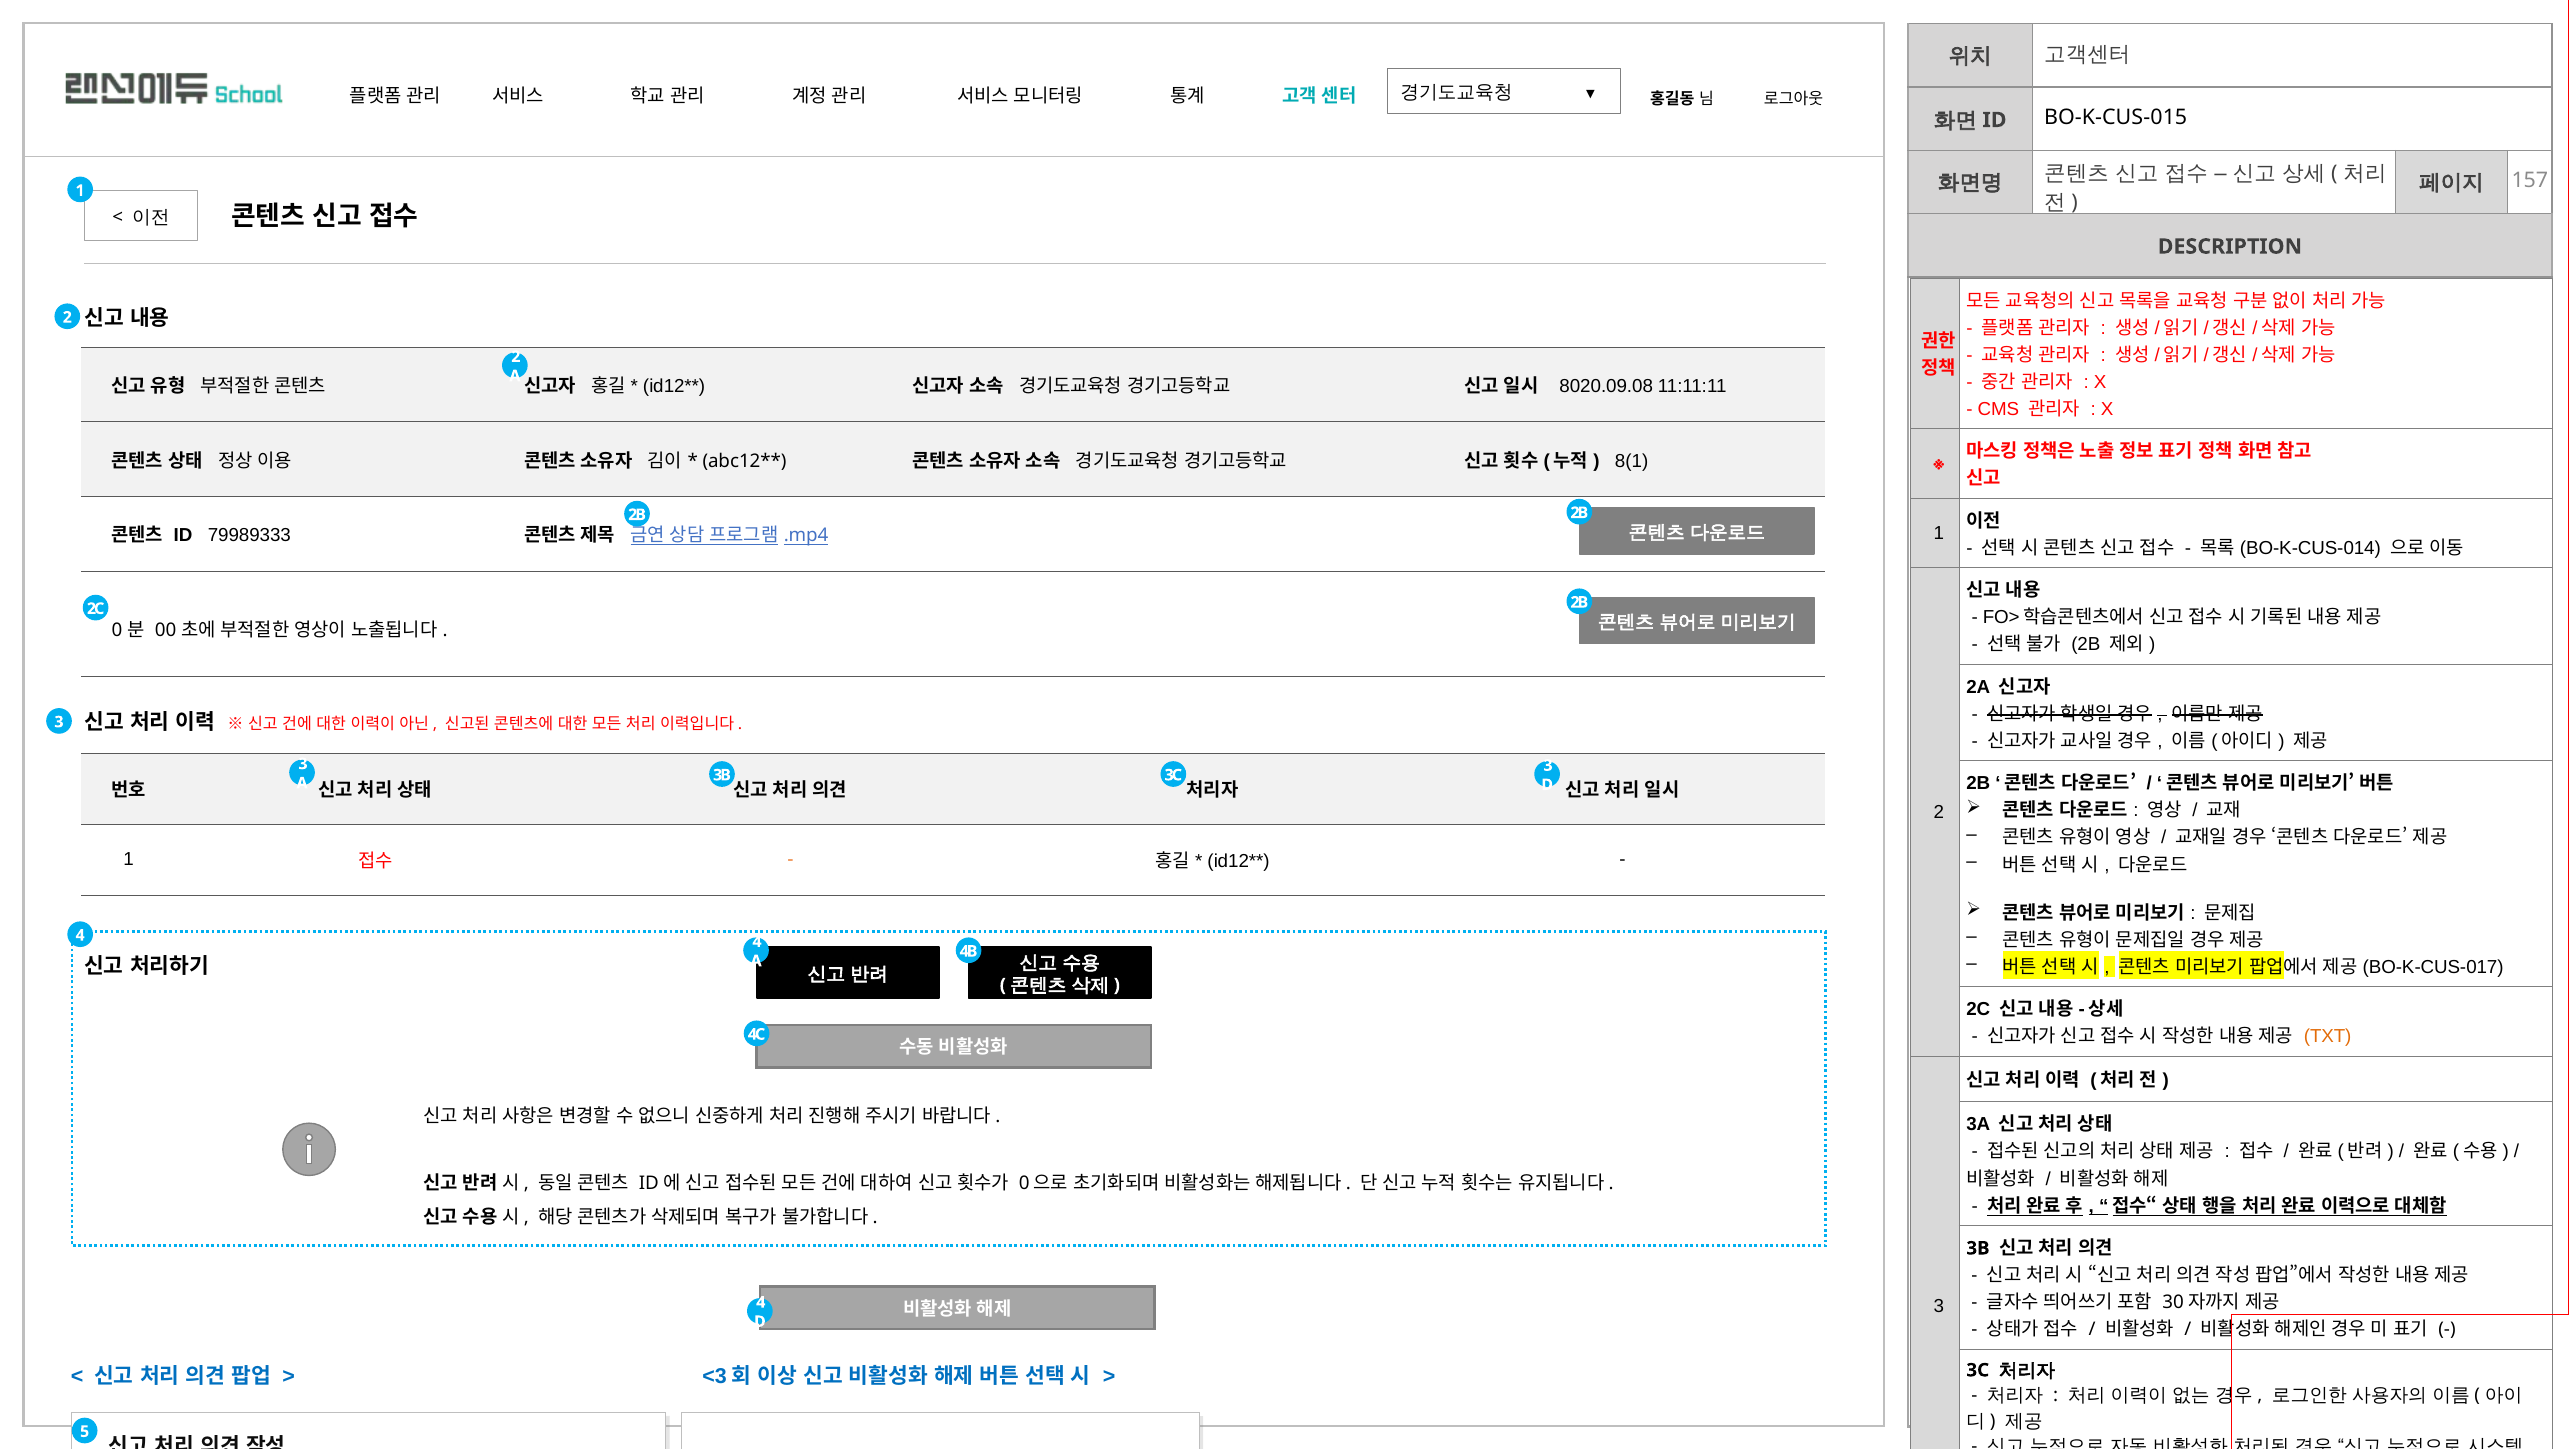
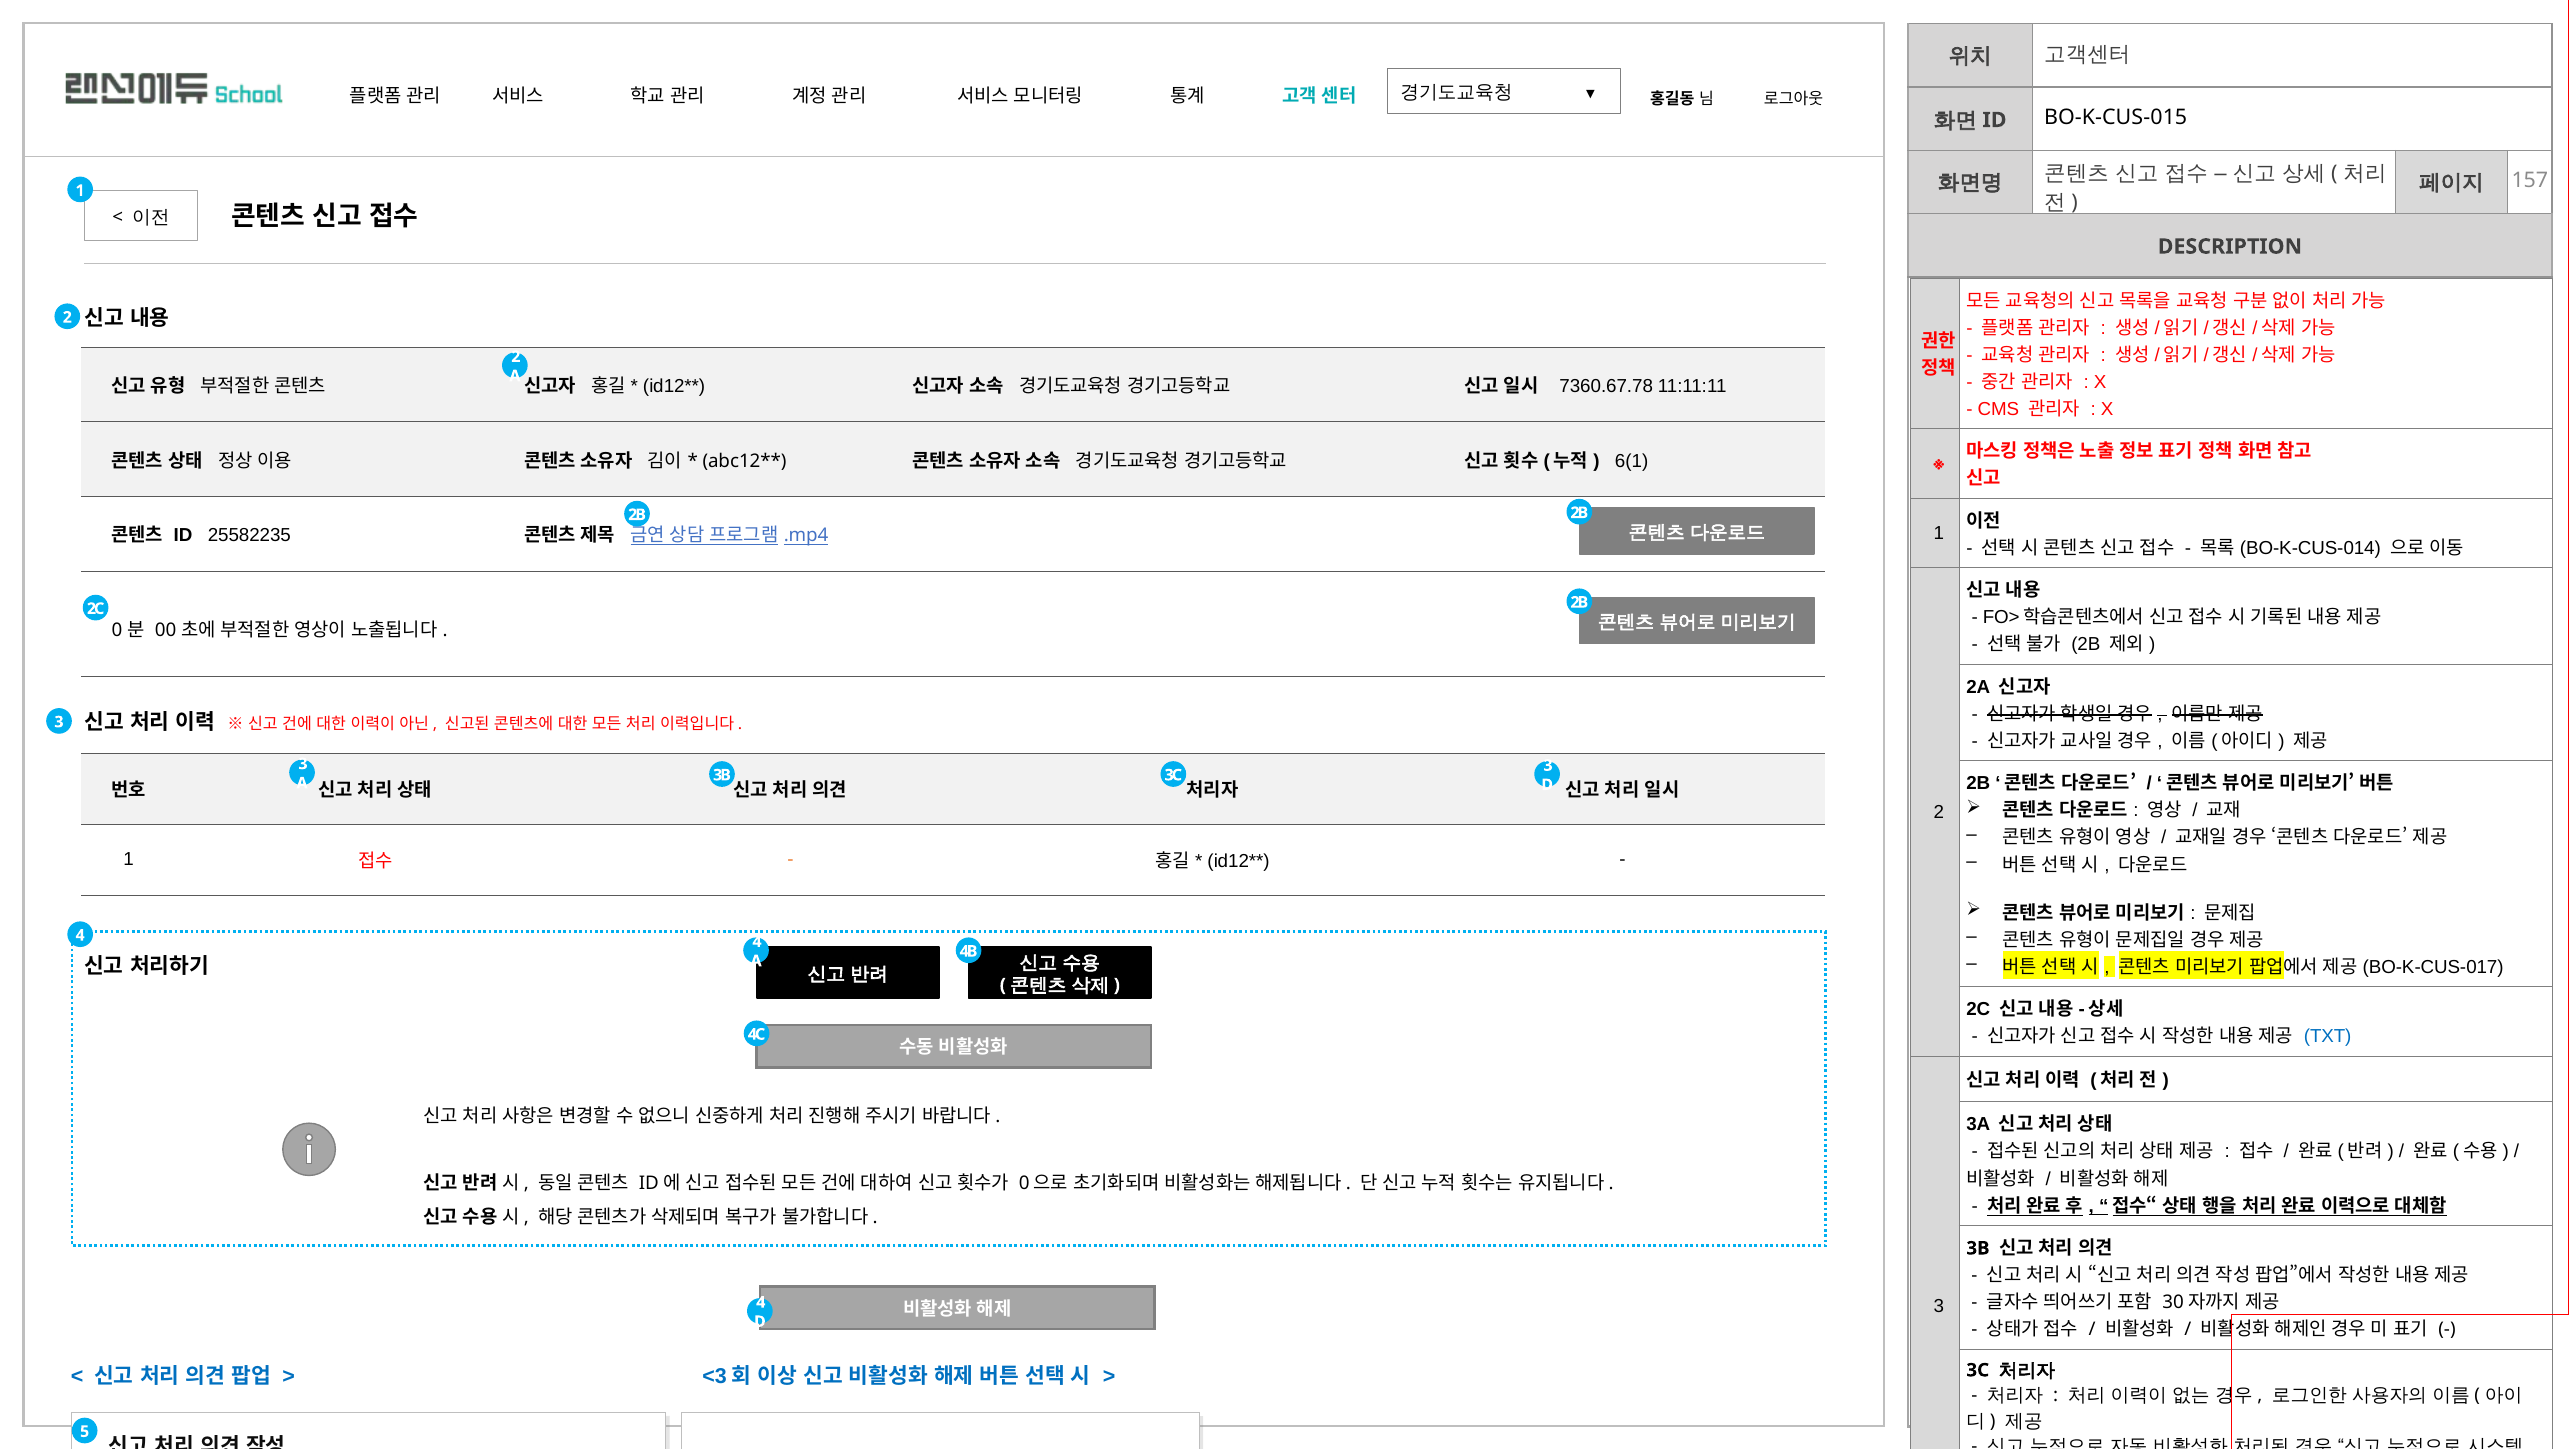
8020.09.08: 8020.09.08 -> 7360.67.78
8(1: 8(1 -> 6(1
79989333: 79989333 -> 25582235
TXT at (2328, 1036) colour: orange -> blue
